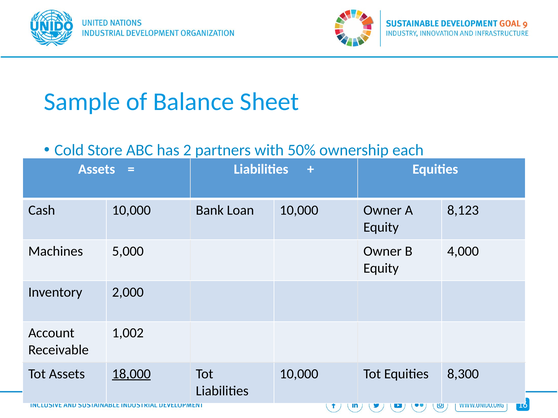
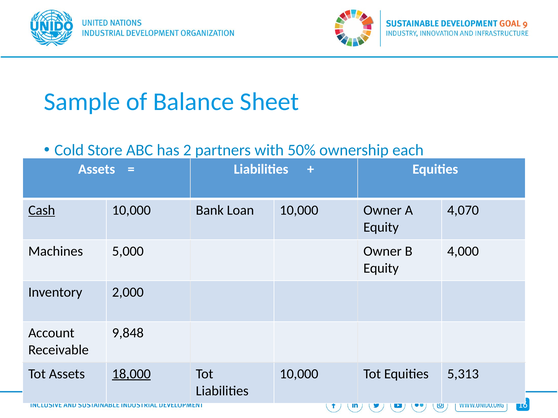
Cash underline: none -> present
8,123: 8,123 -> 4,070
1,002: 1,002 -> 9,848
8,300: 8,300 -> 5,313
